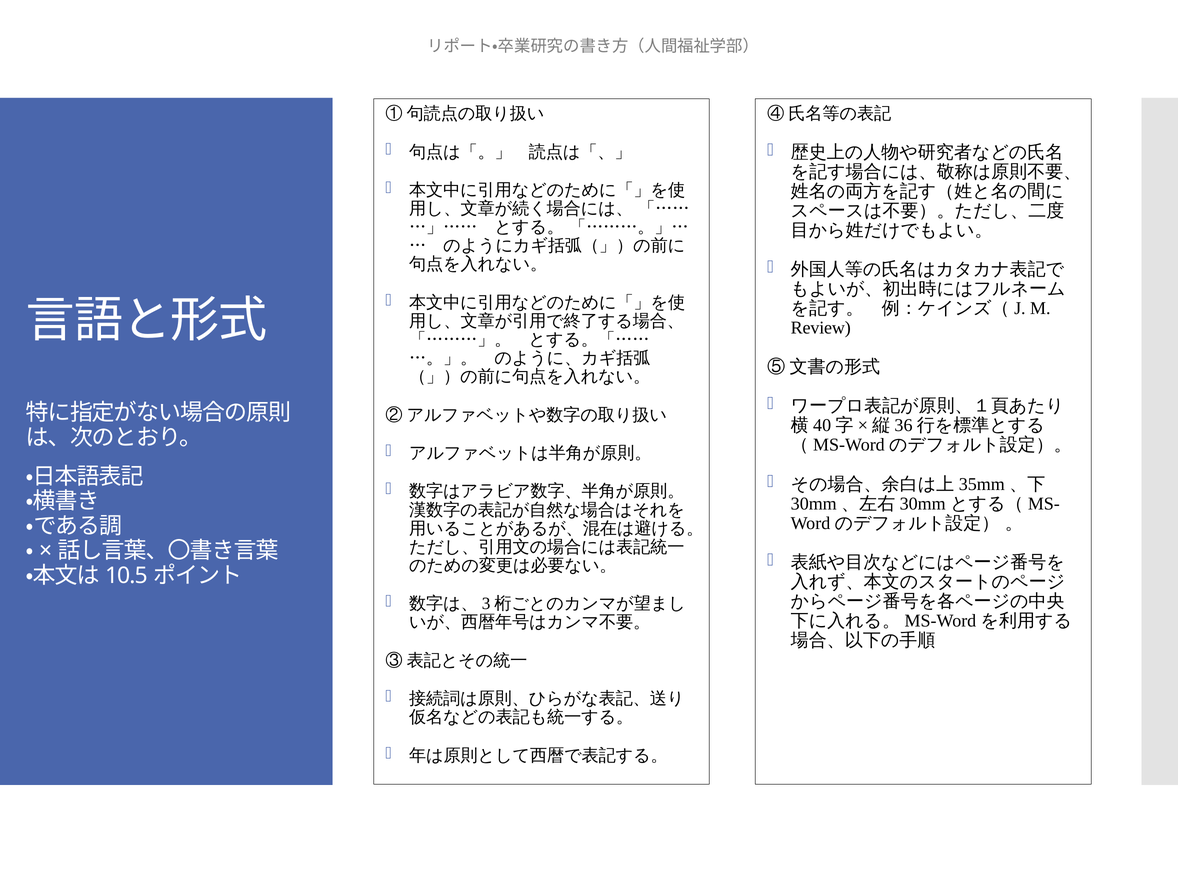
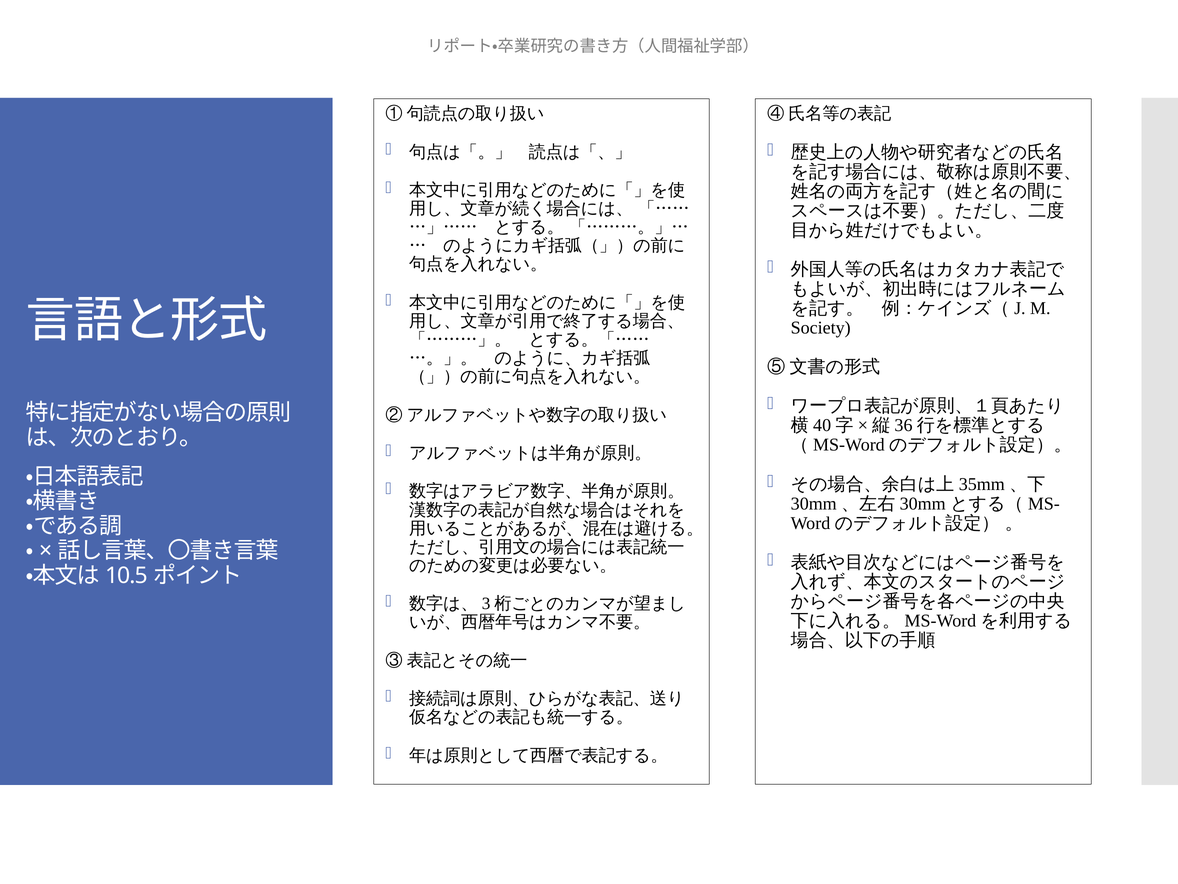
Review: Review -> Society
